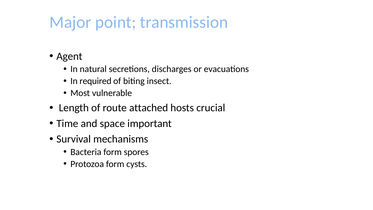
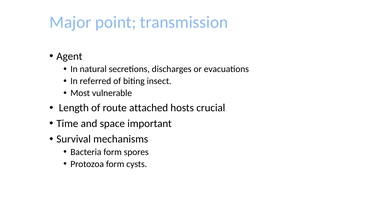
required: required -> referred
